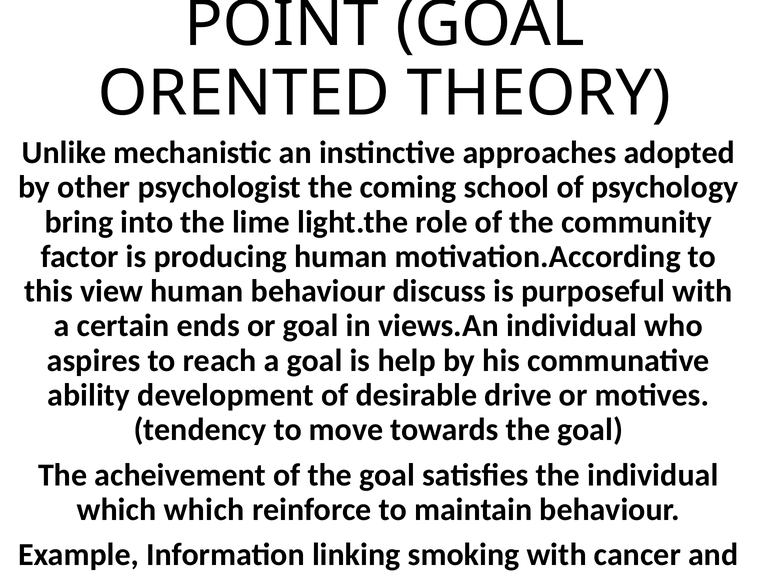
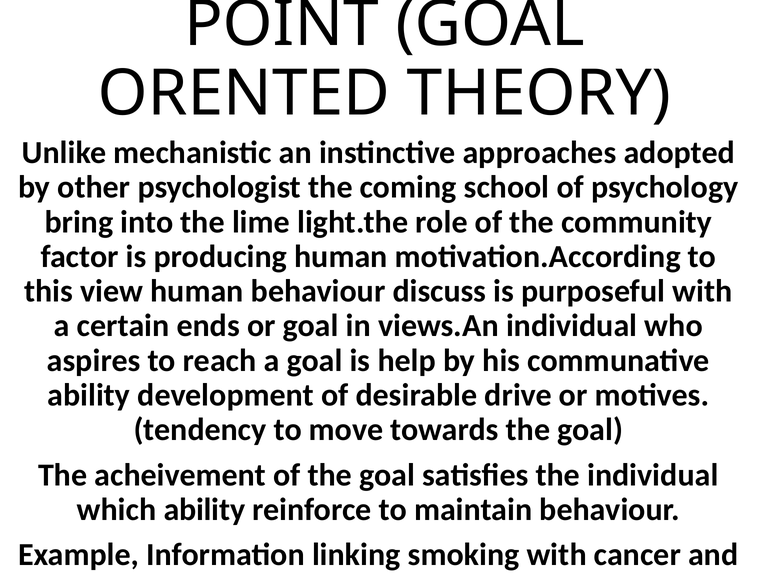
which which: which -> ability
